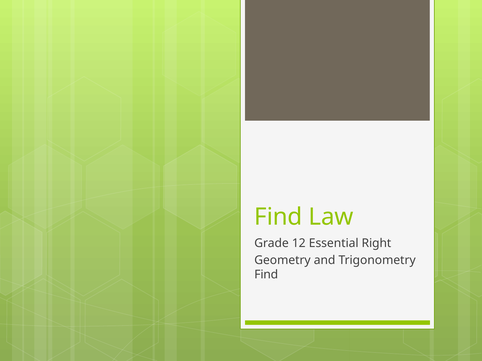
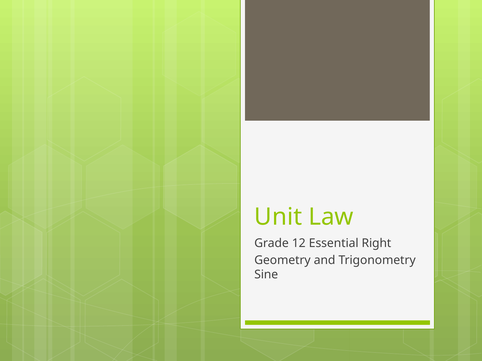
Find at (278, 217): Find -> Unit
Find at (266, 275): Find -> Sine
